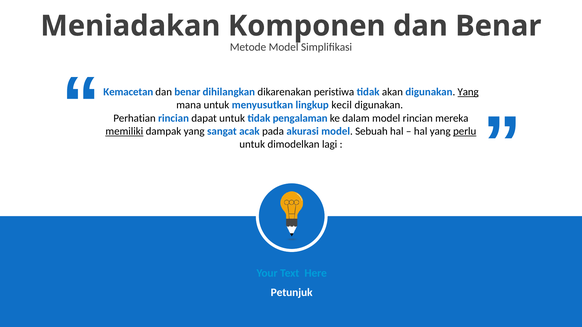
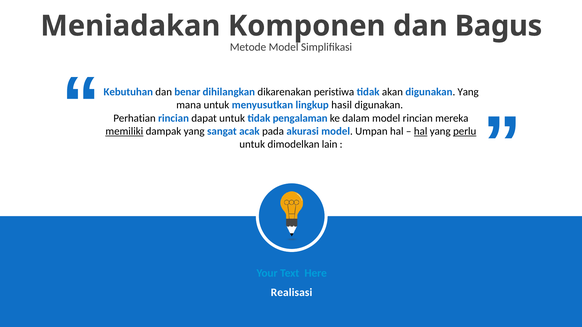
Benar at (498, 26): Benar -> Bagus
Kemacetan: Kemacetan -> Kebutuhan
Yang at (468, 92) underline: present -> none
kecil: kecil -> hasil
Sebuah: Sebuah -> Umpan
hal at (421, 131) underline: none -> present
lagi: lagi -> lain
Petunjuk: Petunjuk -> Realisasi
